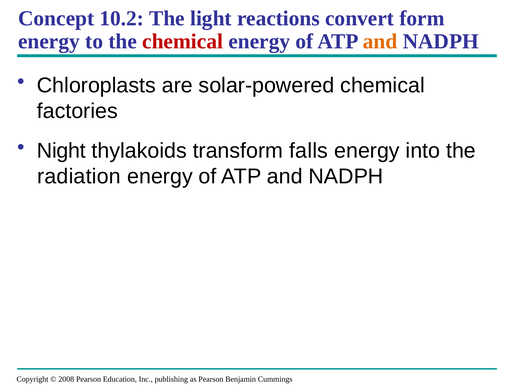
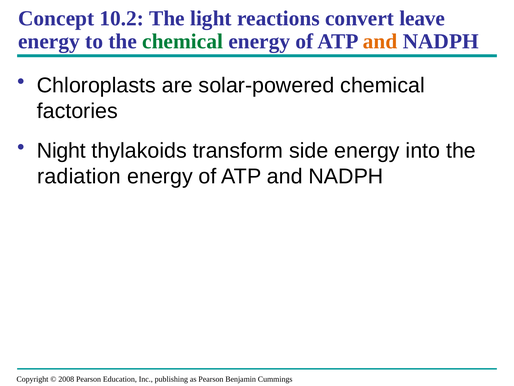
form: form -> leave
chemical at (183, 41) colour: red -> green
falls: falls -> side
